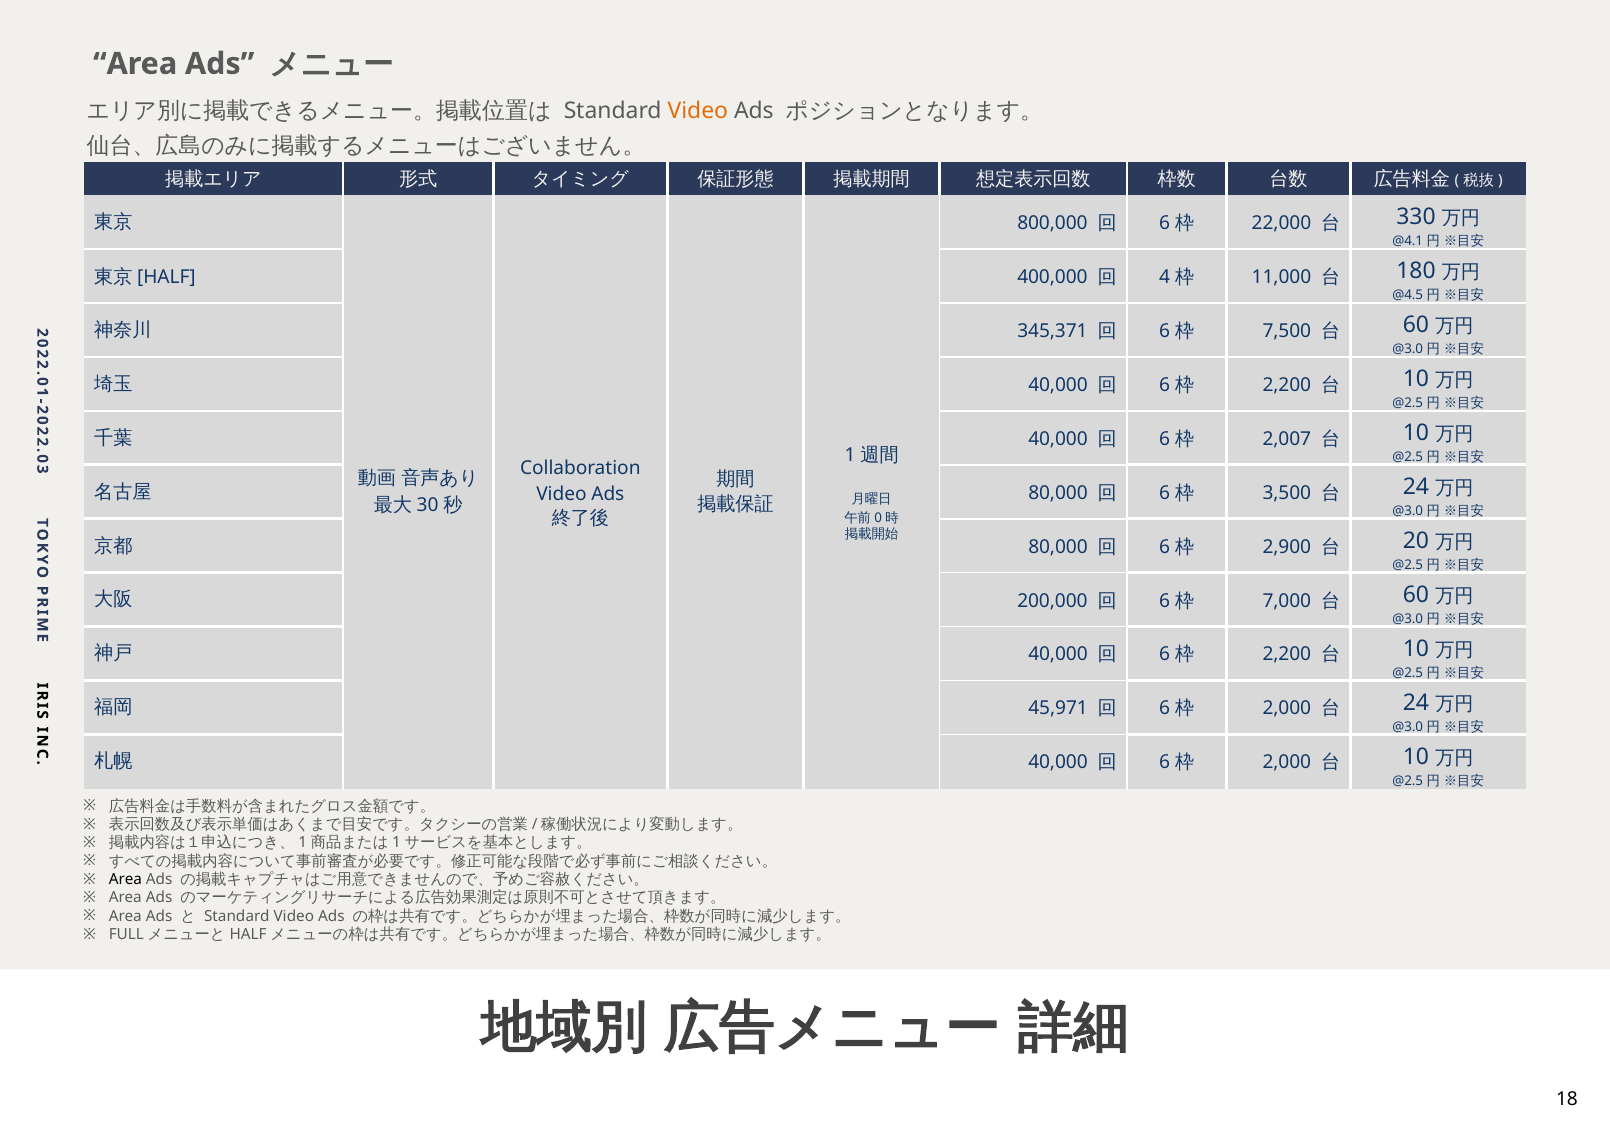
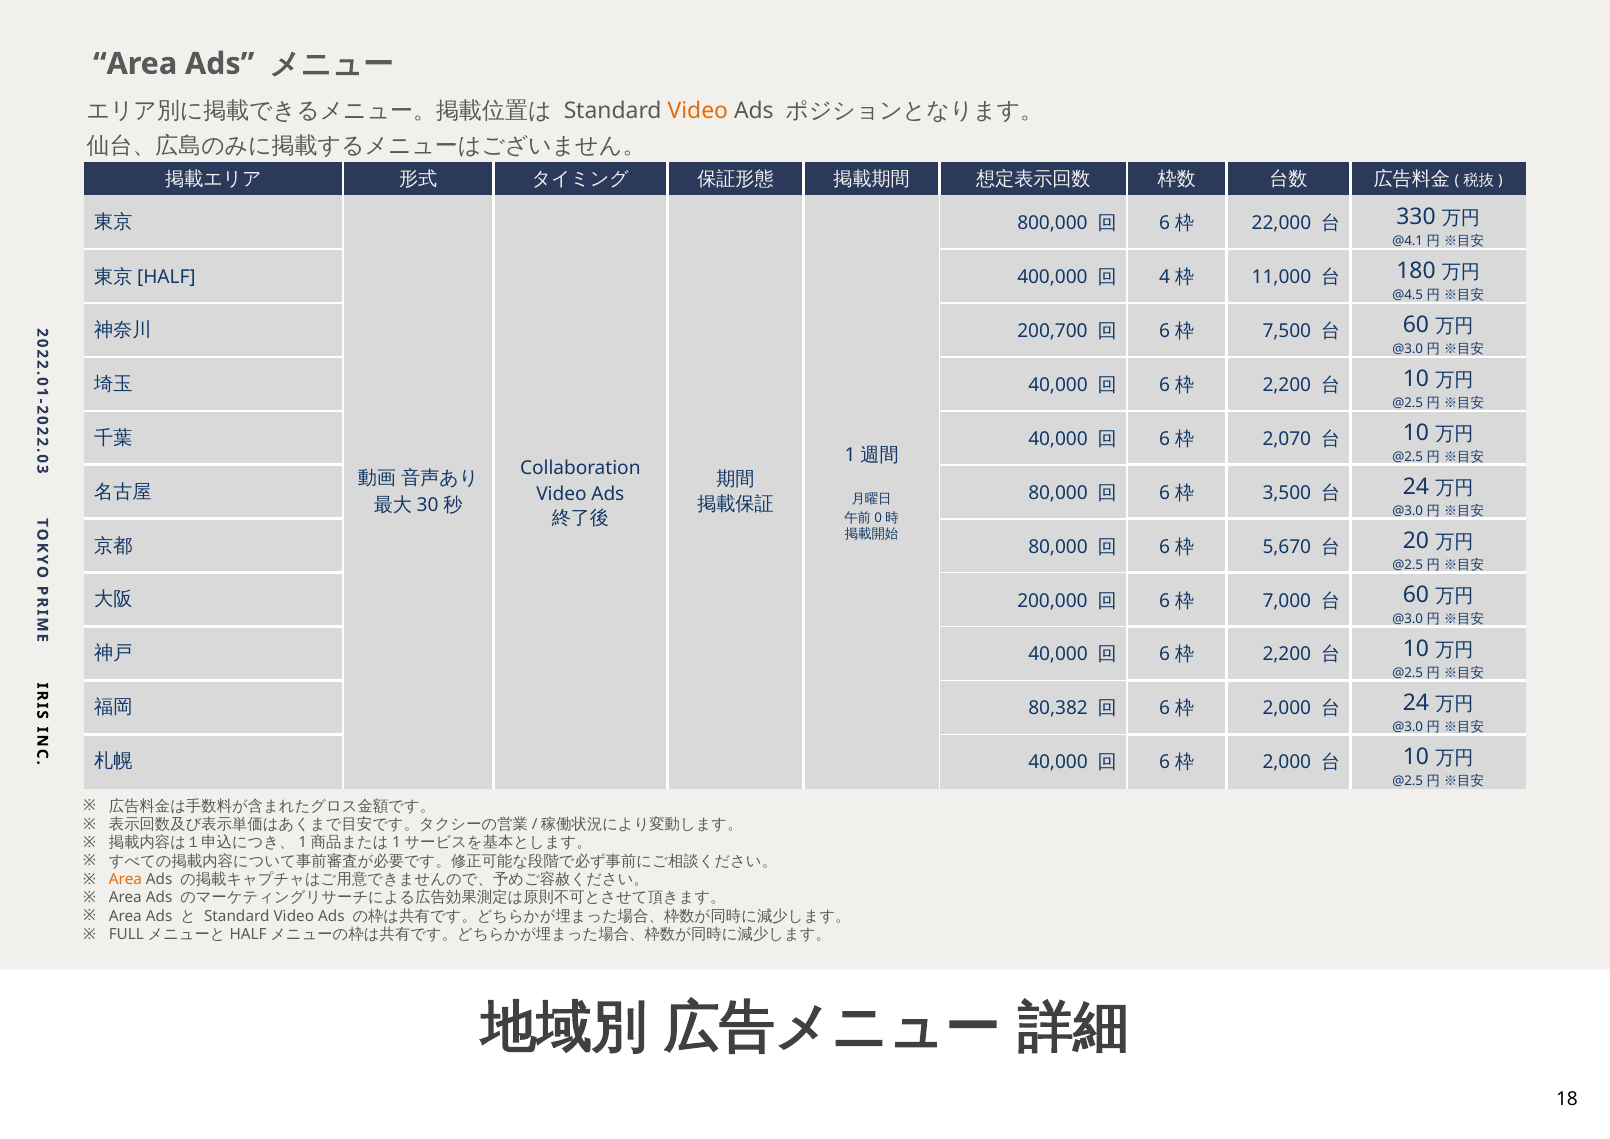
345,371: 345,371 -> 200,700
2,007: 2,007 -> 2,070
2,900: 2,900 -> 5,670
45,971: 45,971 -> 80,382
Area at (125, 879) colour: black -> orange
